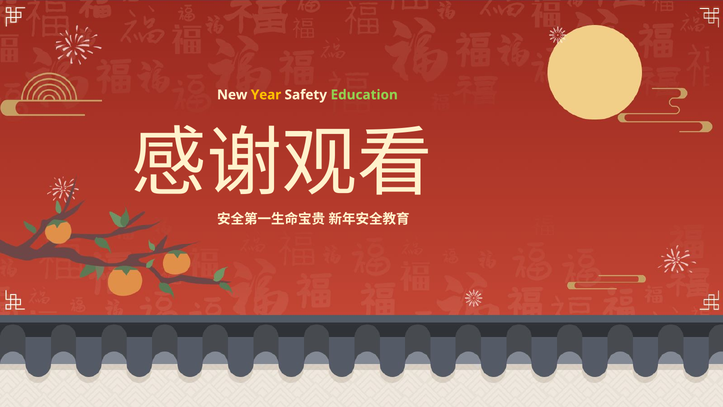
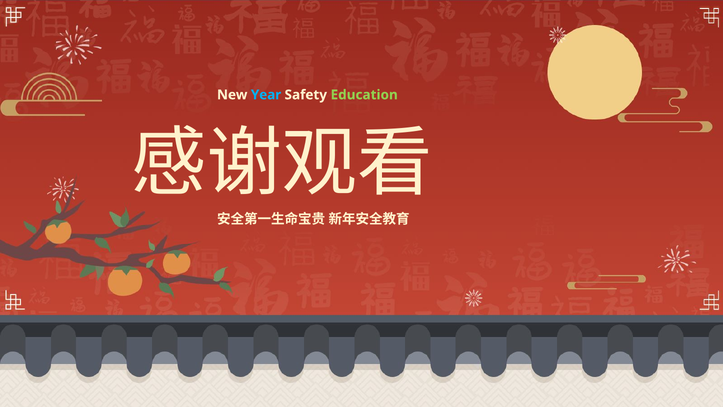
Year colour: yellow -> light blue
